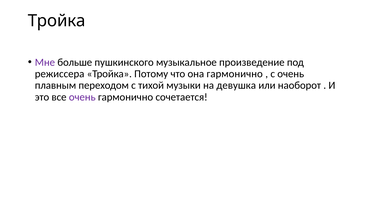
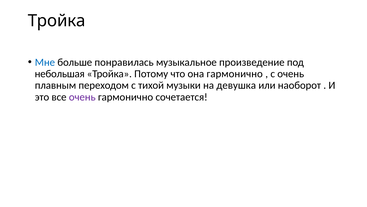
Мне colour: purple -> blue
пушкинского: пушкинского -> понравилась
режиссера: режиссера -> небольшая
